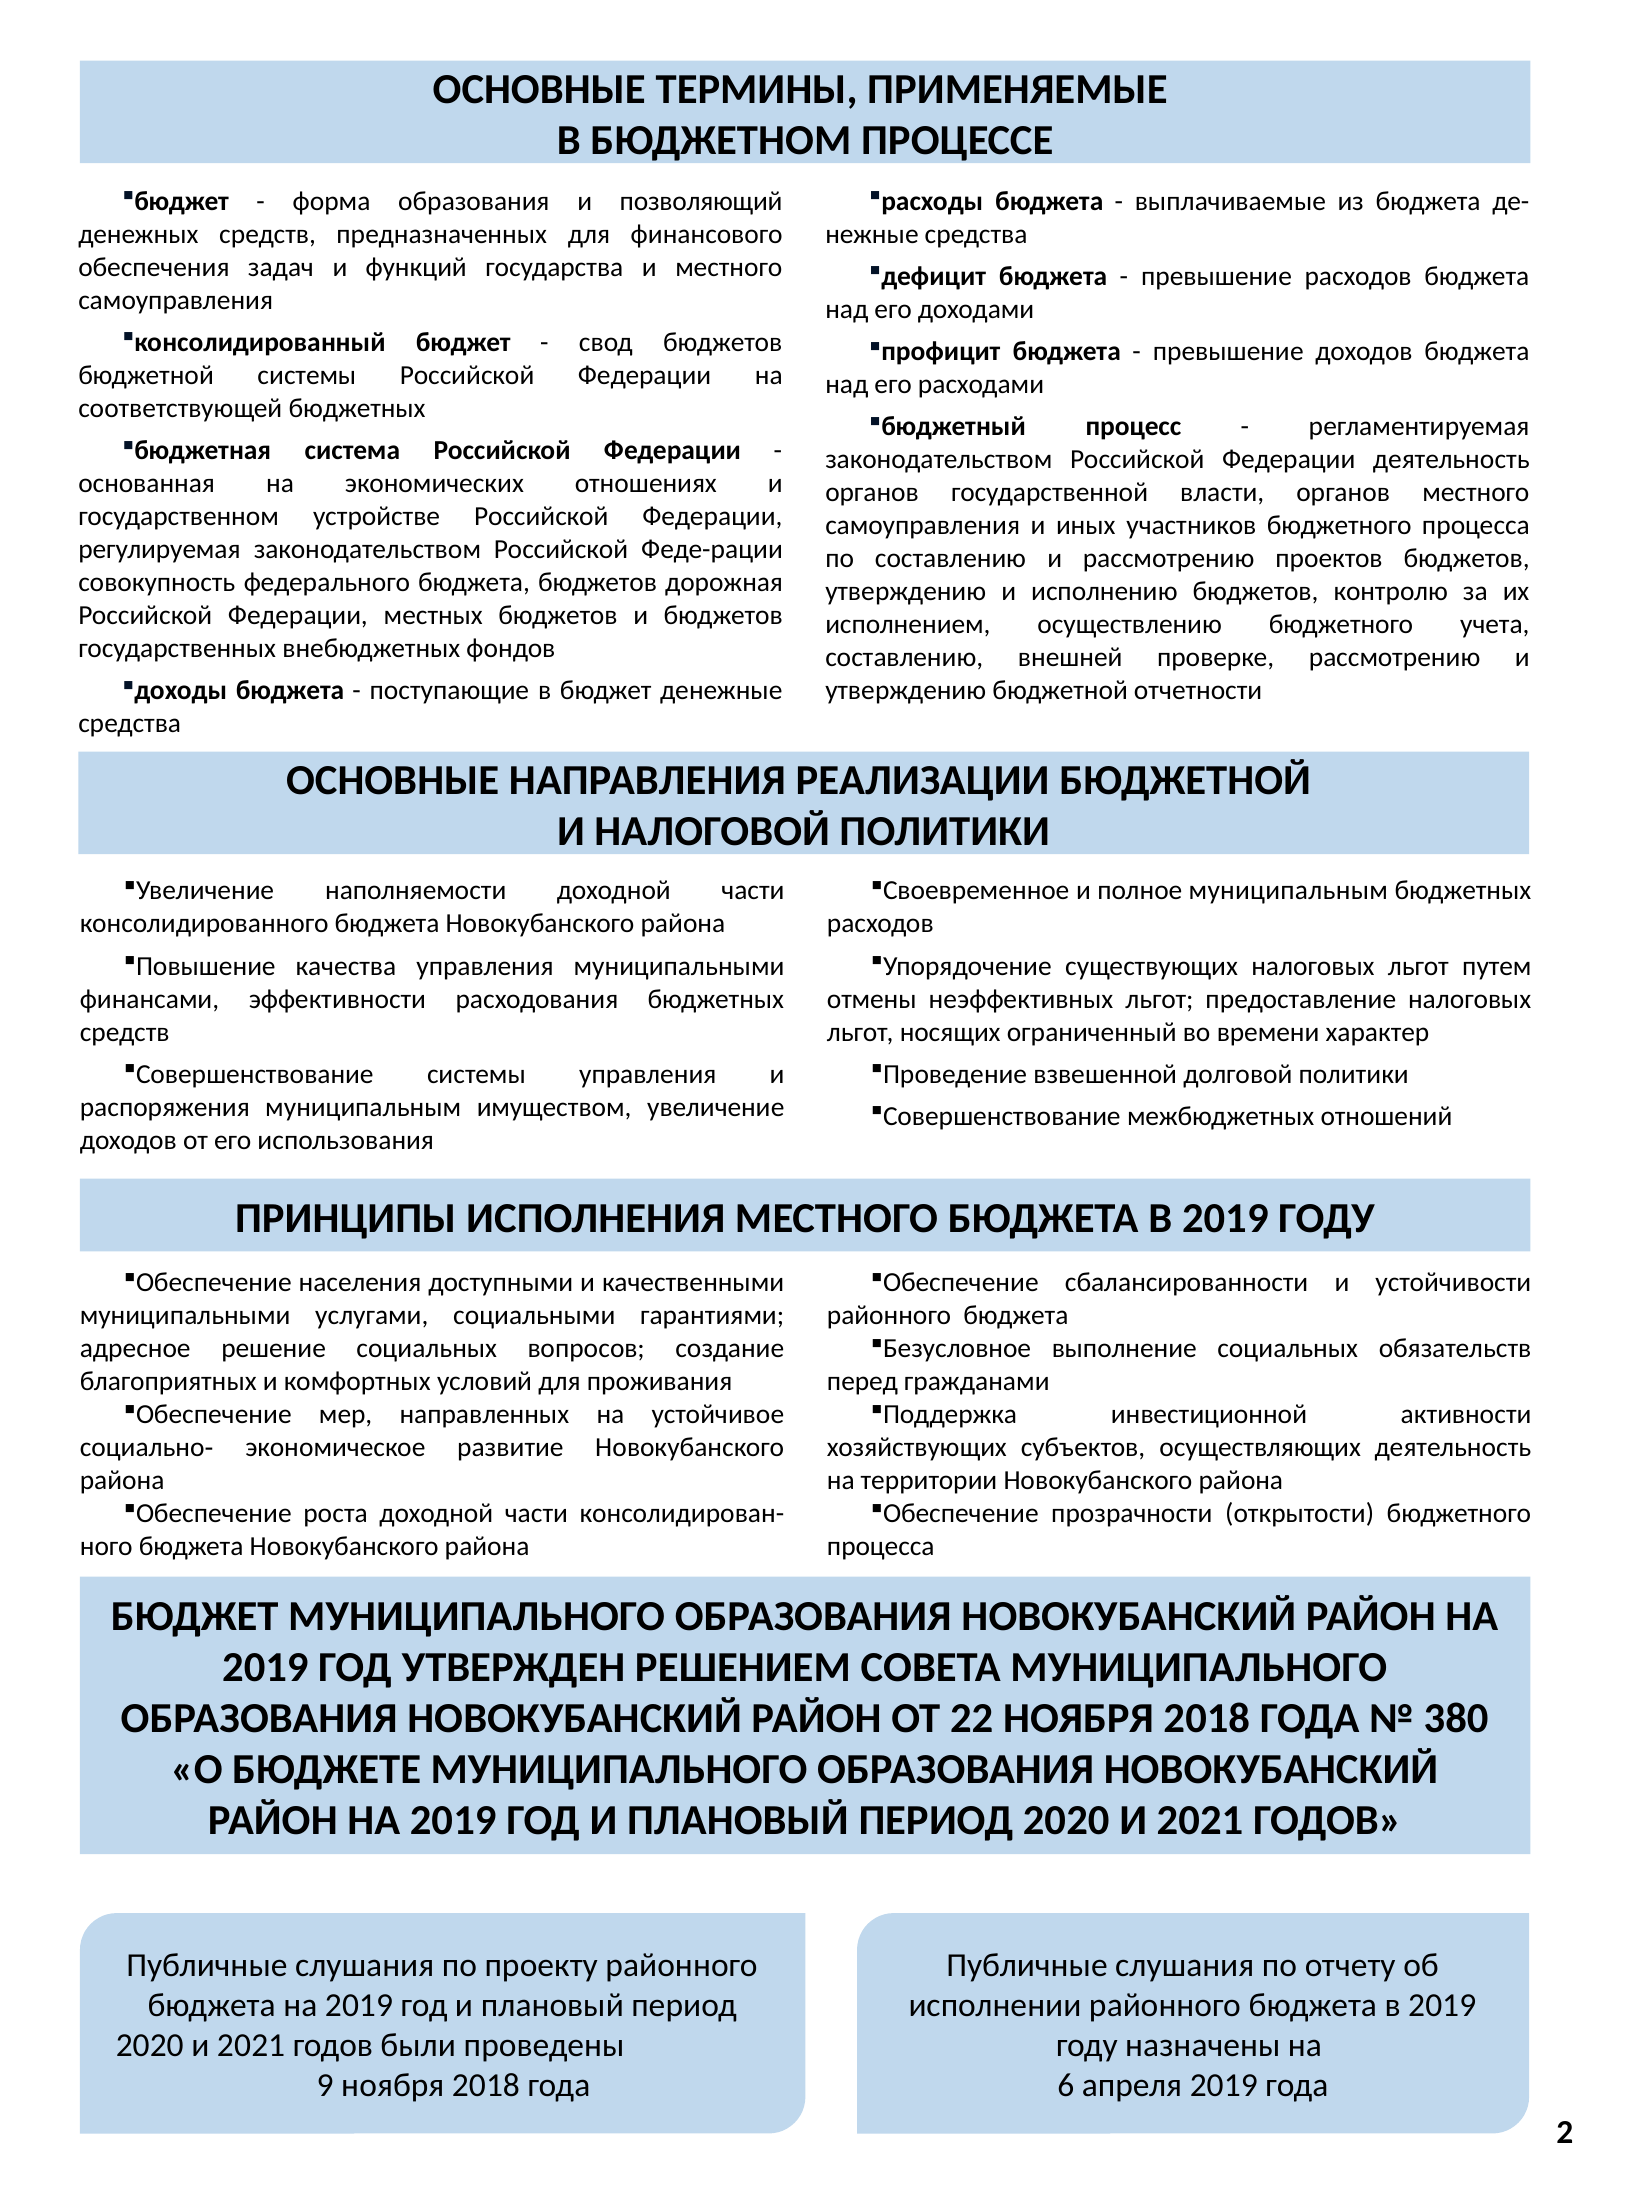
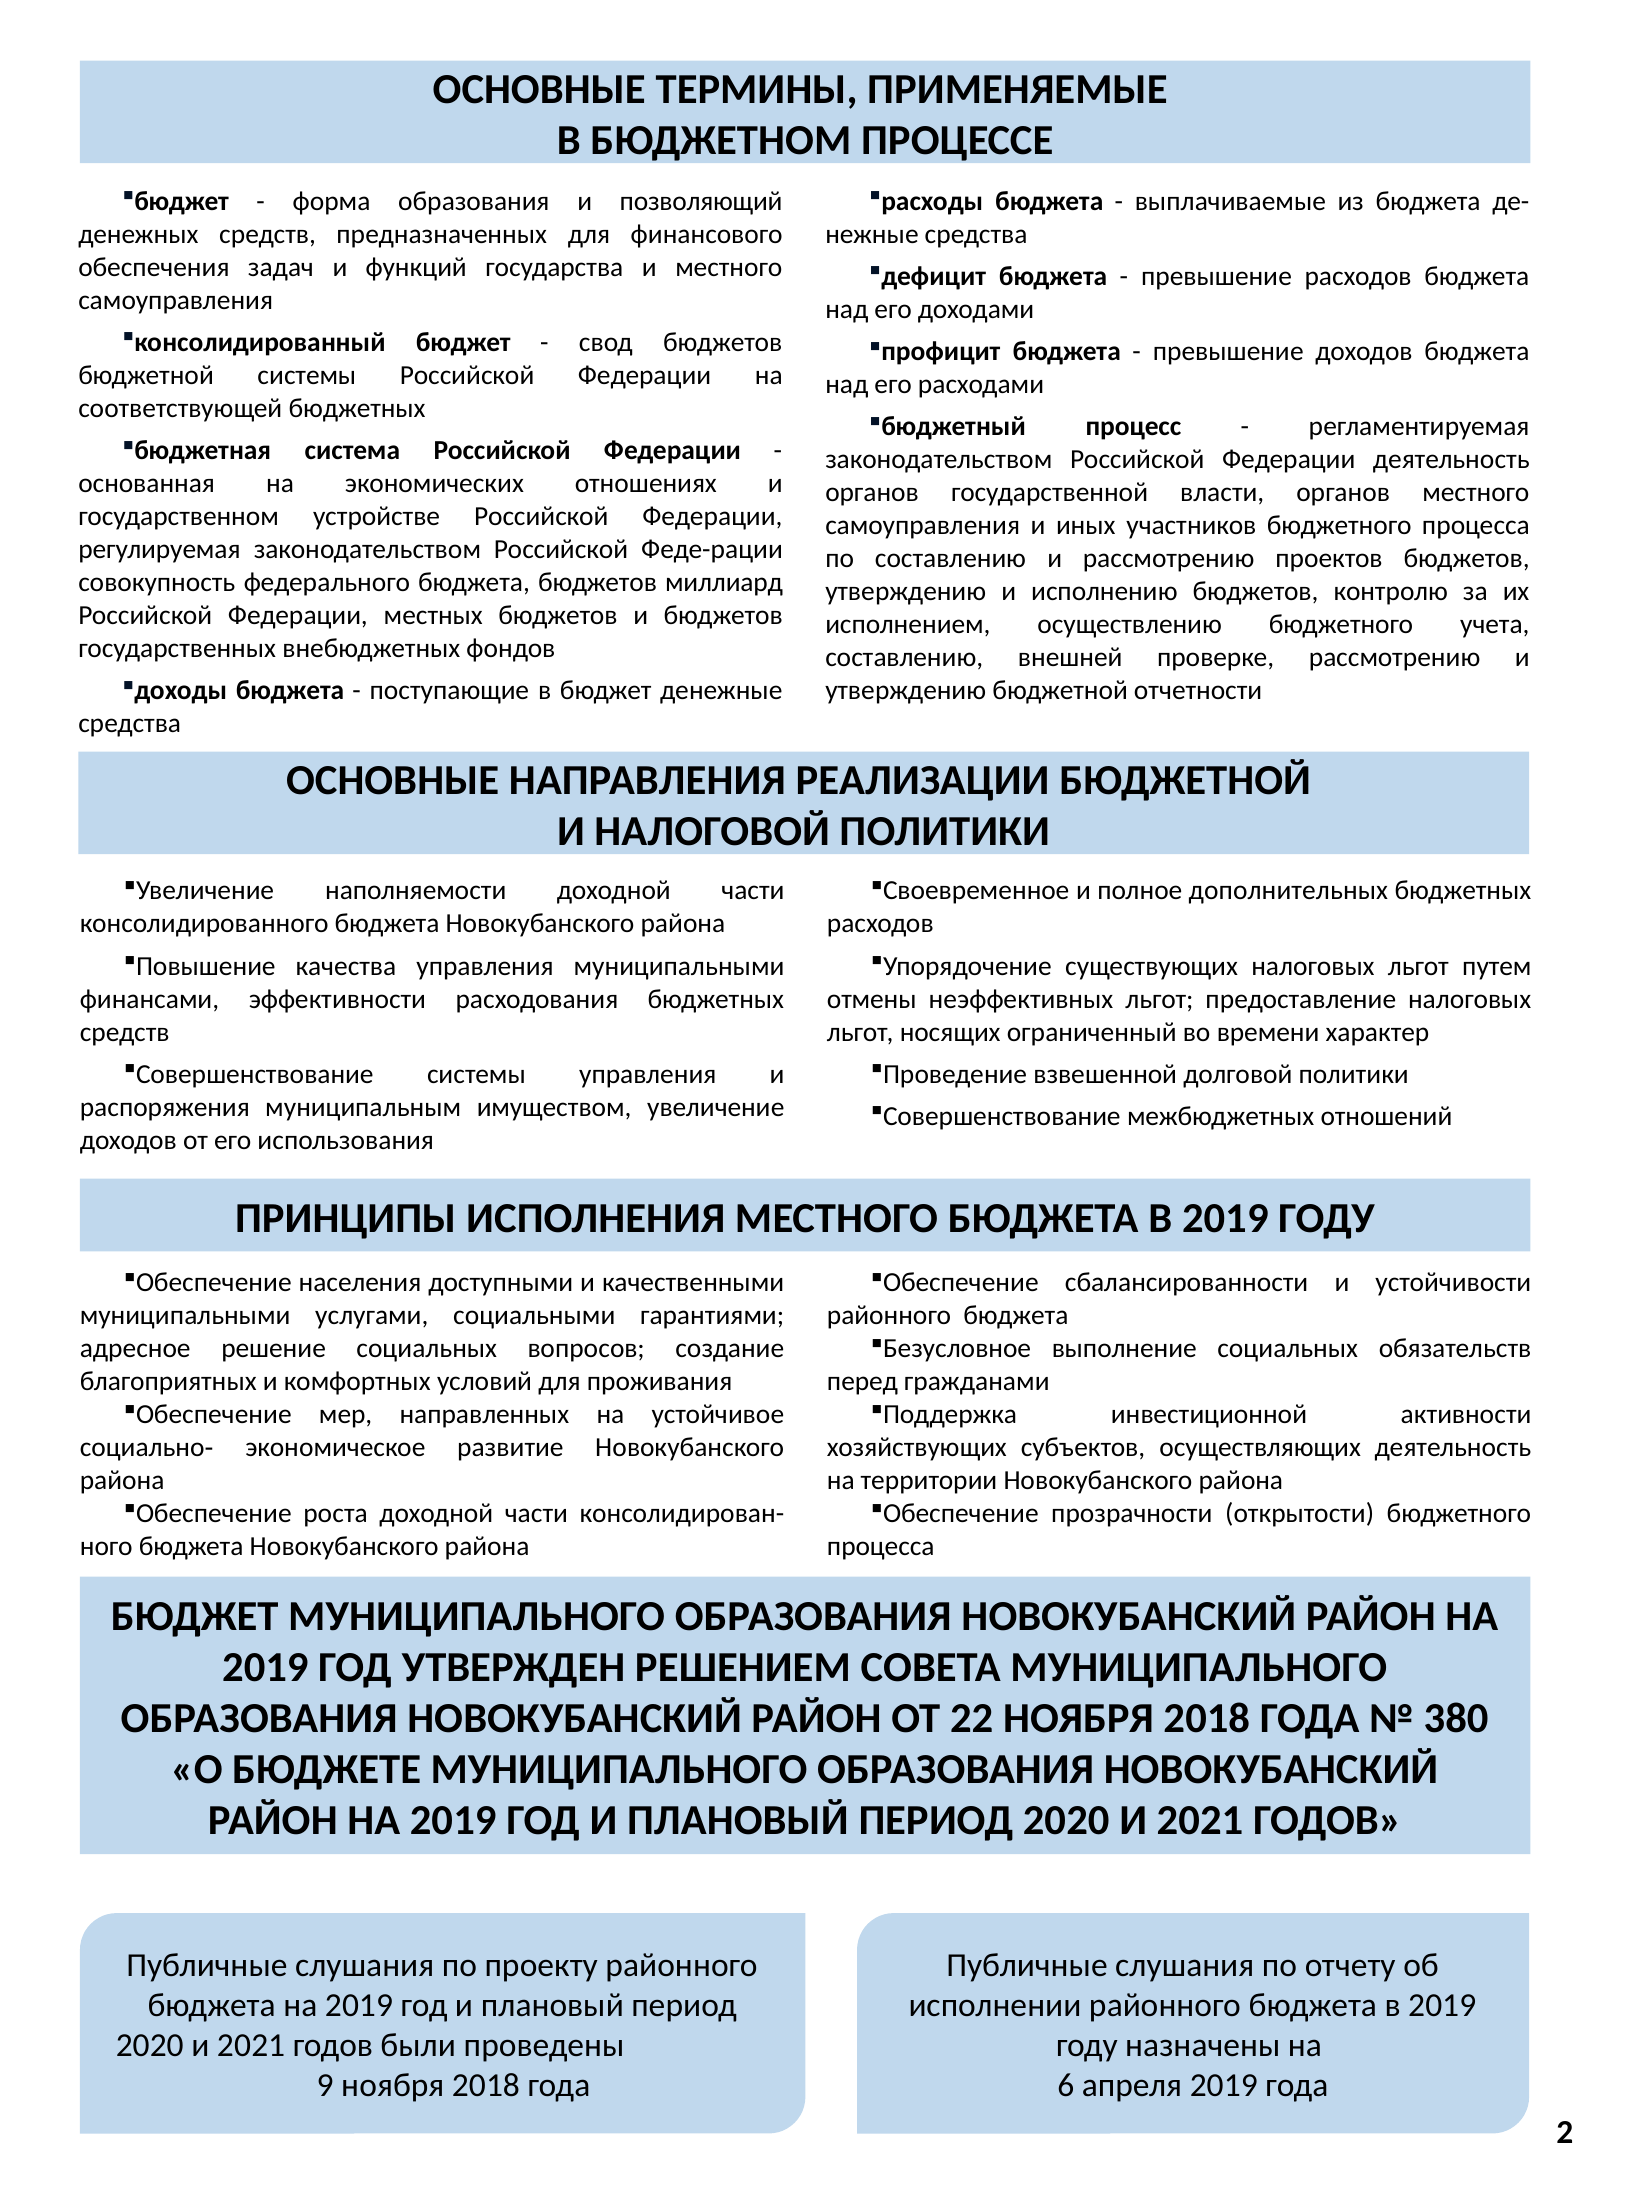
дорожная: дорожная -> миллиард
полное муниципальным: муниципальным -> дополнительных
